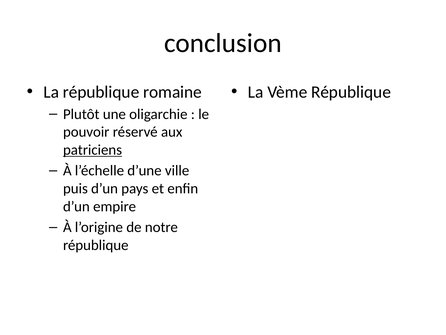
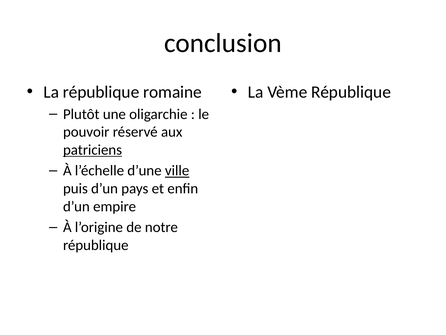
ville underline: none -> present
